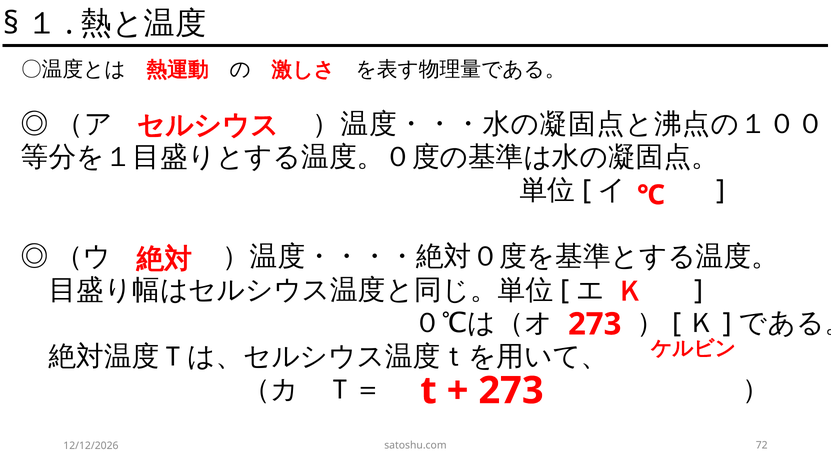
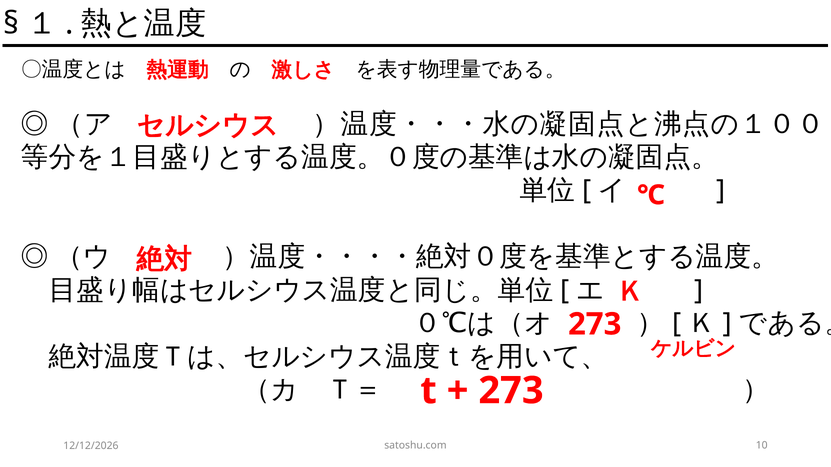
72: 72 -> 10
